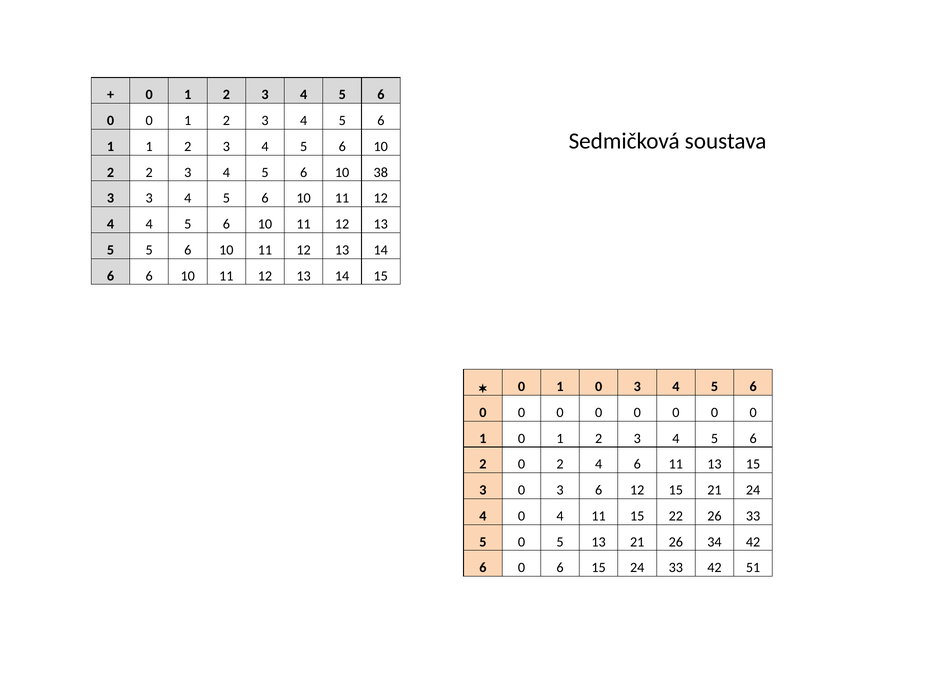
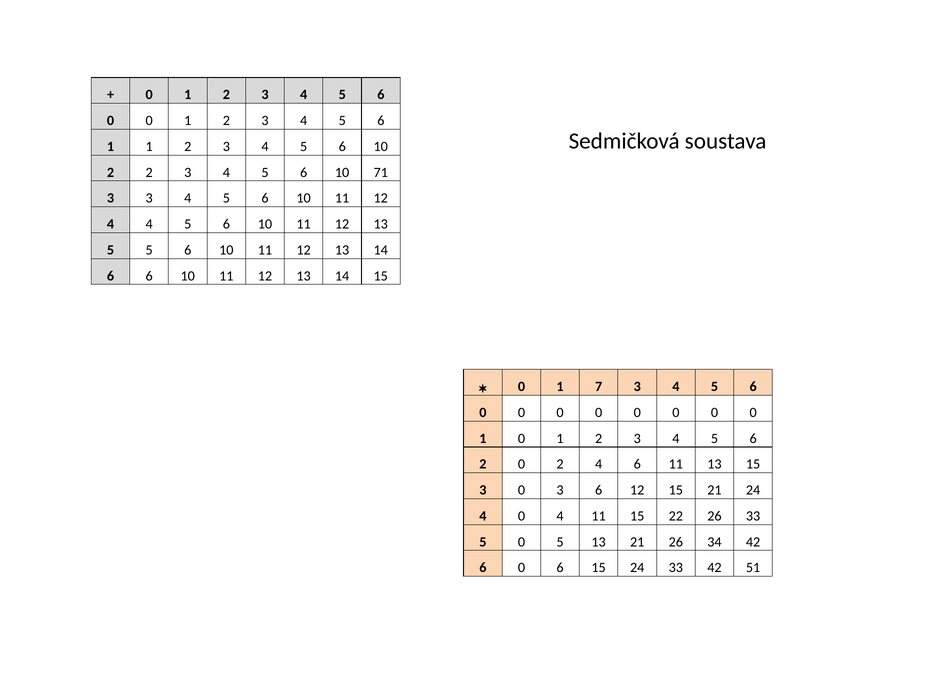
38: 38 -> 71
0 at (599, 387): 0 -> 7
